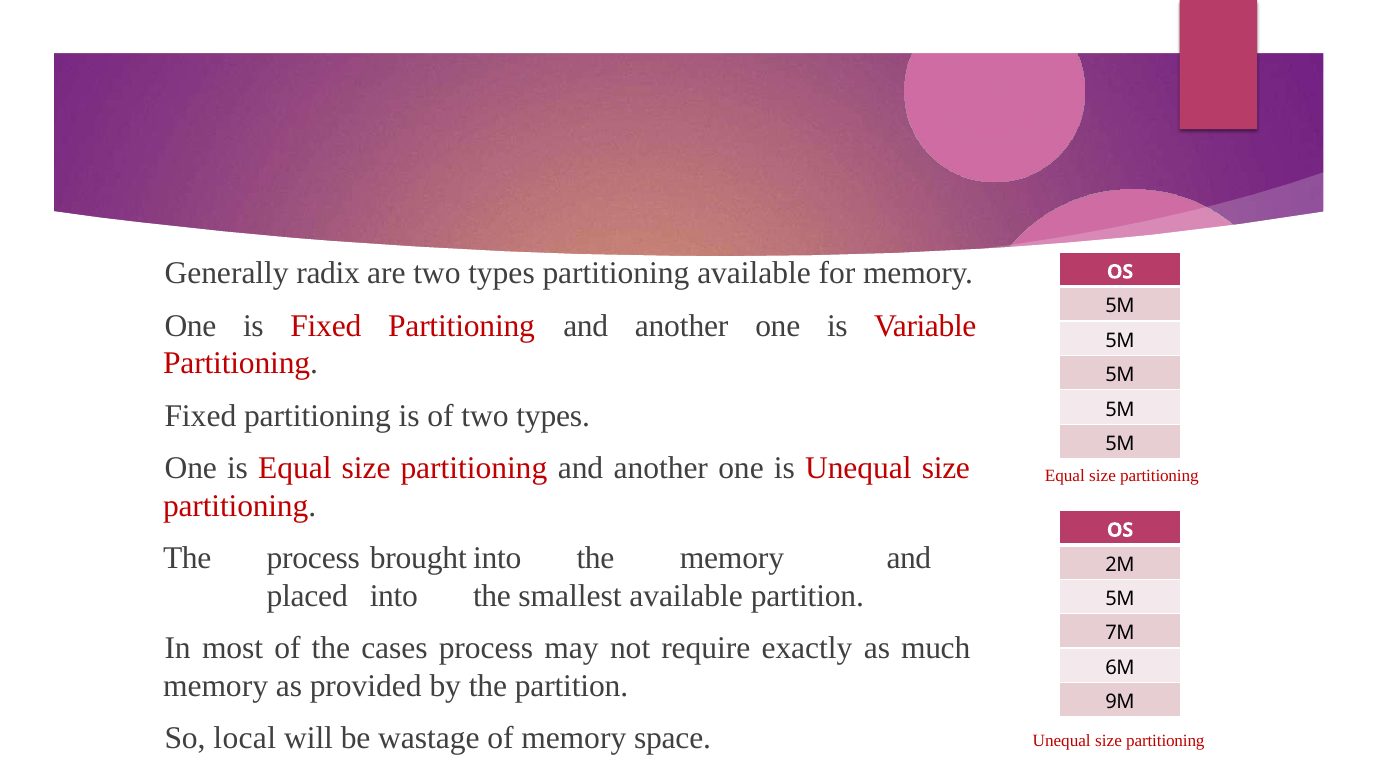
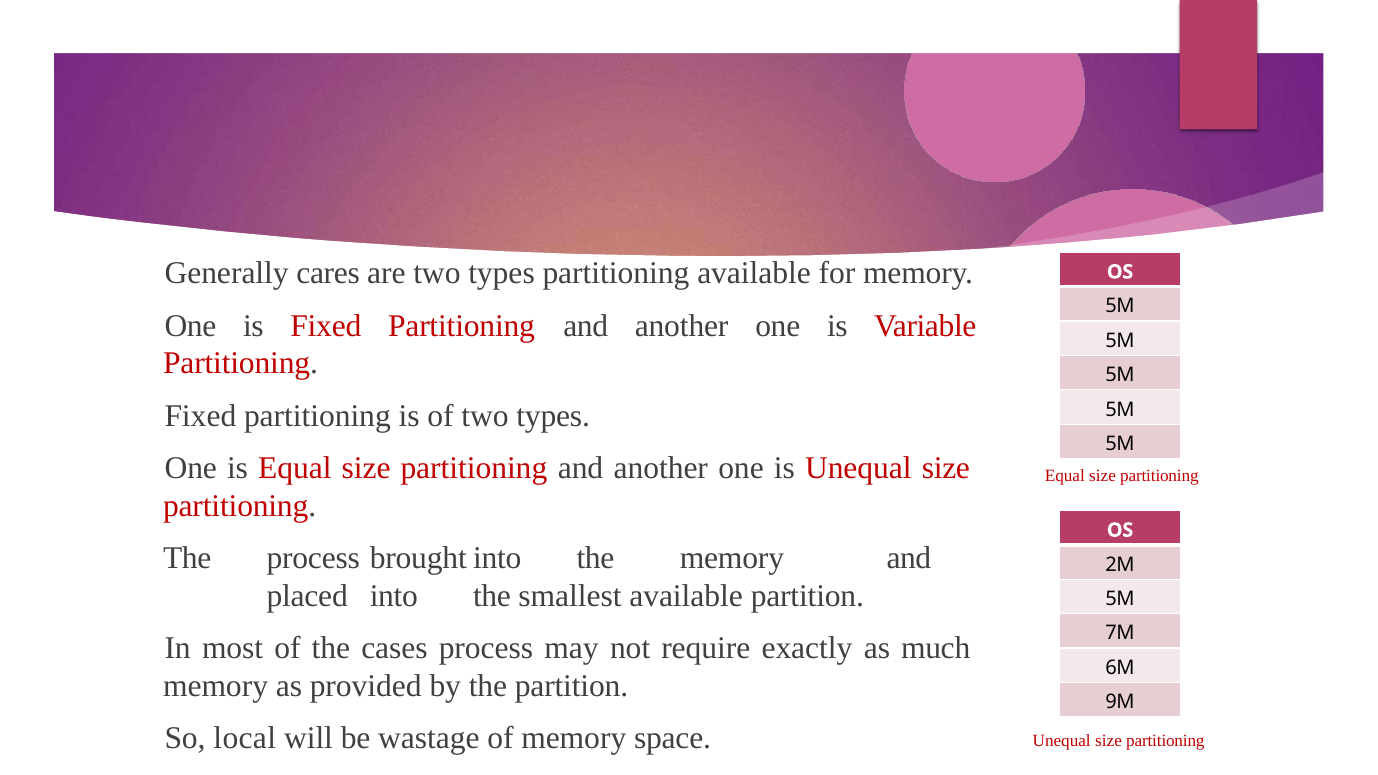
radix: radix -> cares
